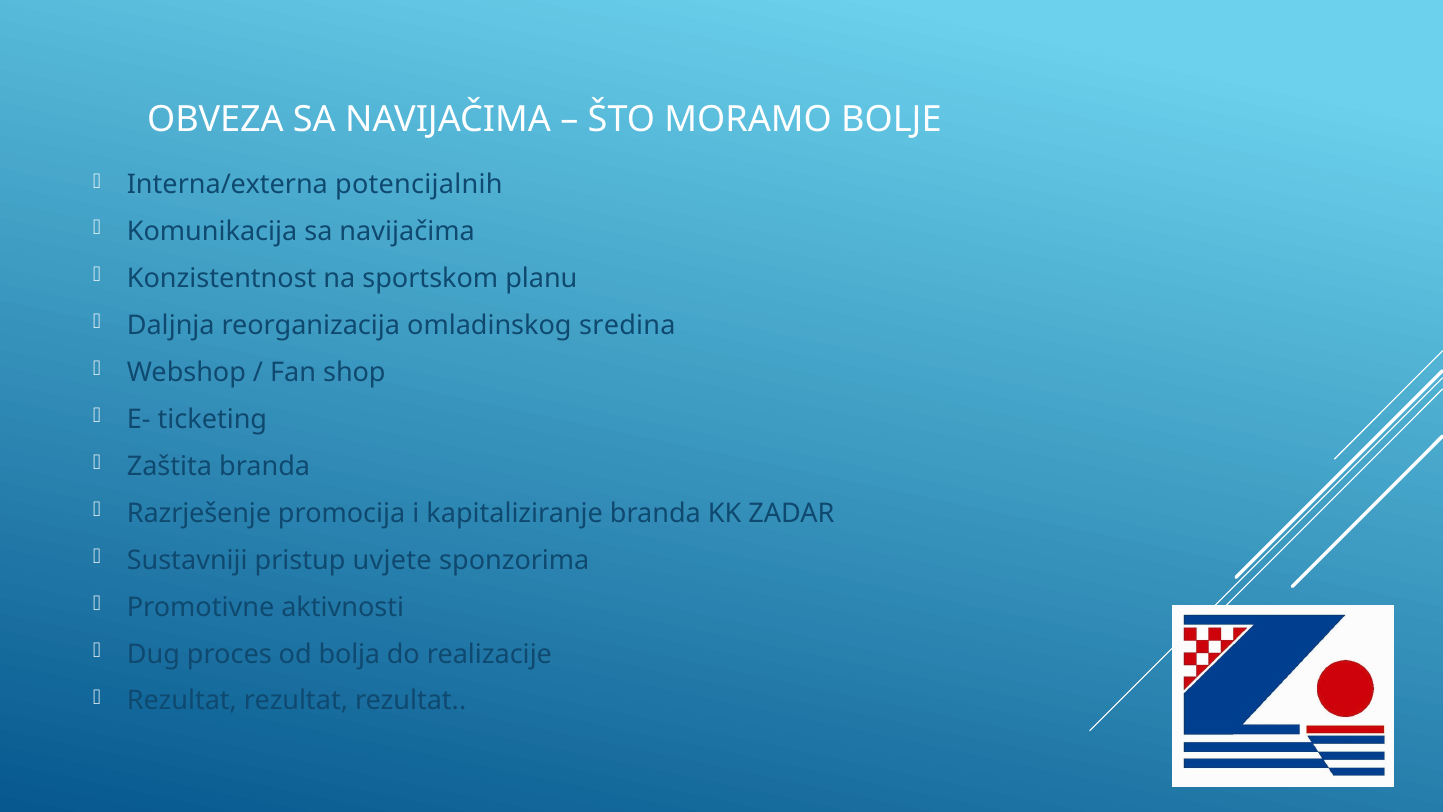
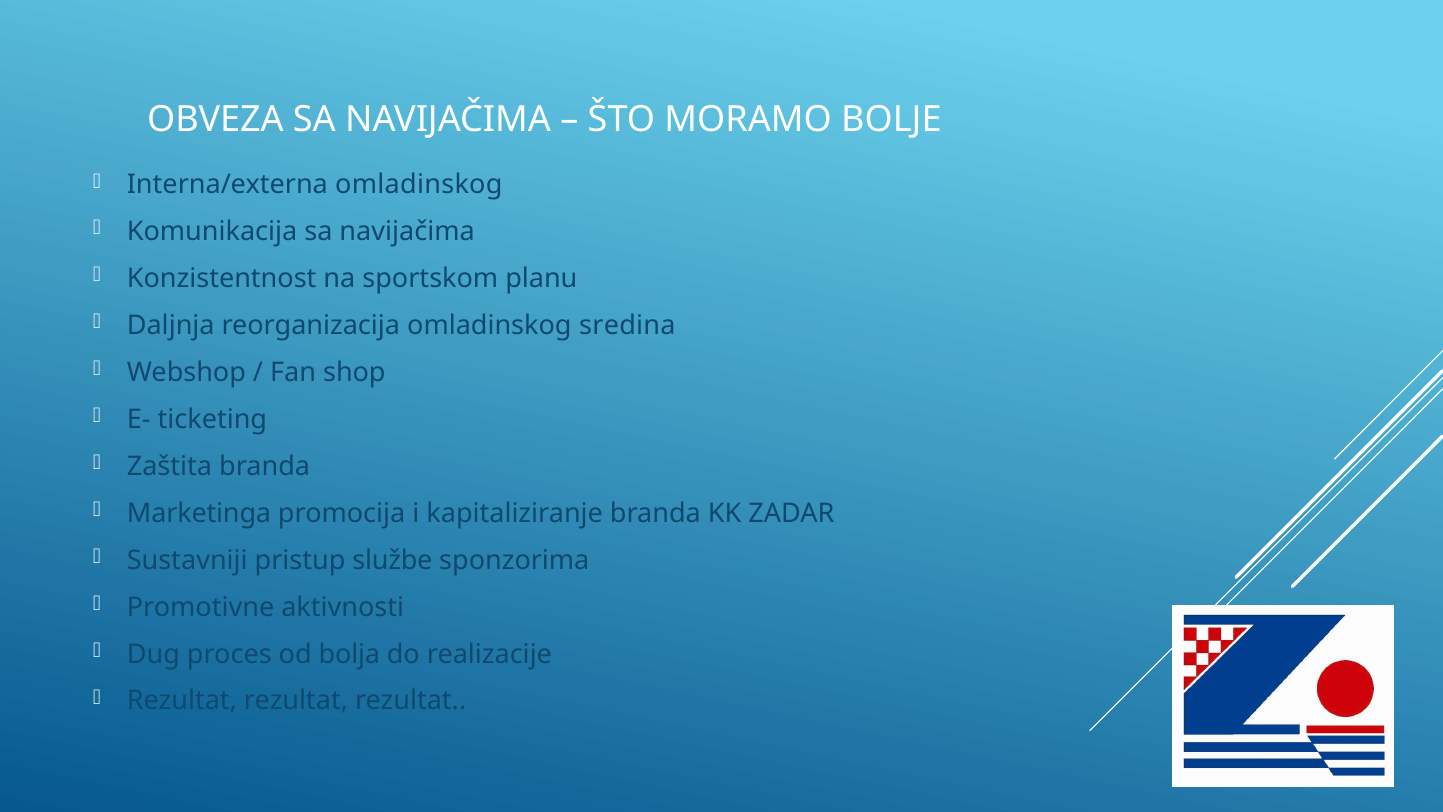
Interna/externa potencijalnih: potencijalnih -> omladinskog
Razrješenje: Razrješenje -> Marketinga
uvjete: uvjete -> službe
